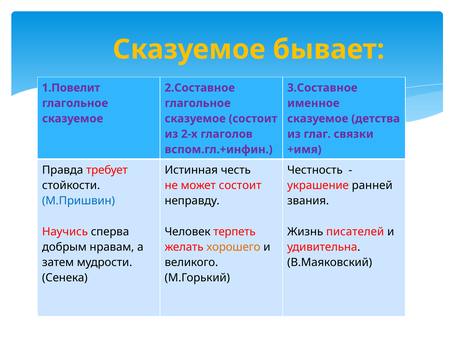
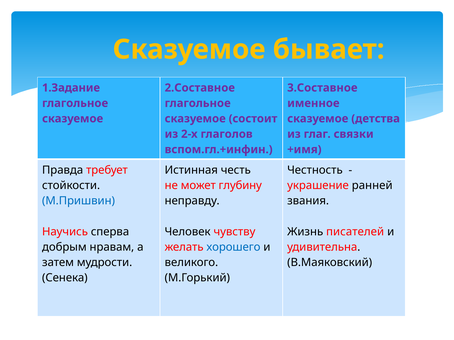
1.Повелит: 1.Повелит -> 1.Задание
может состоит: состоит -> глубину
терпеть: терпеть -> чувству
хорошего colour: orange -> blue
